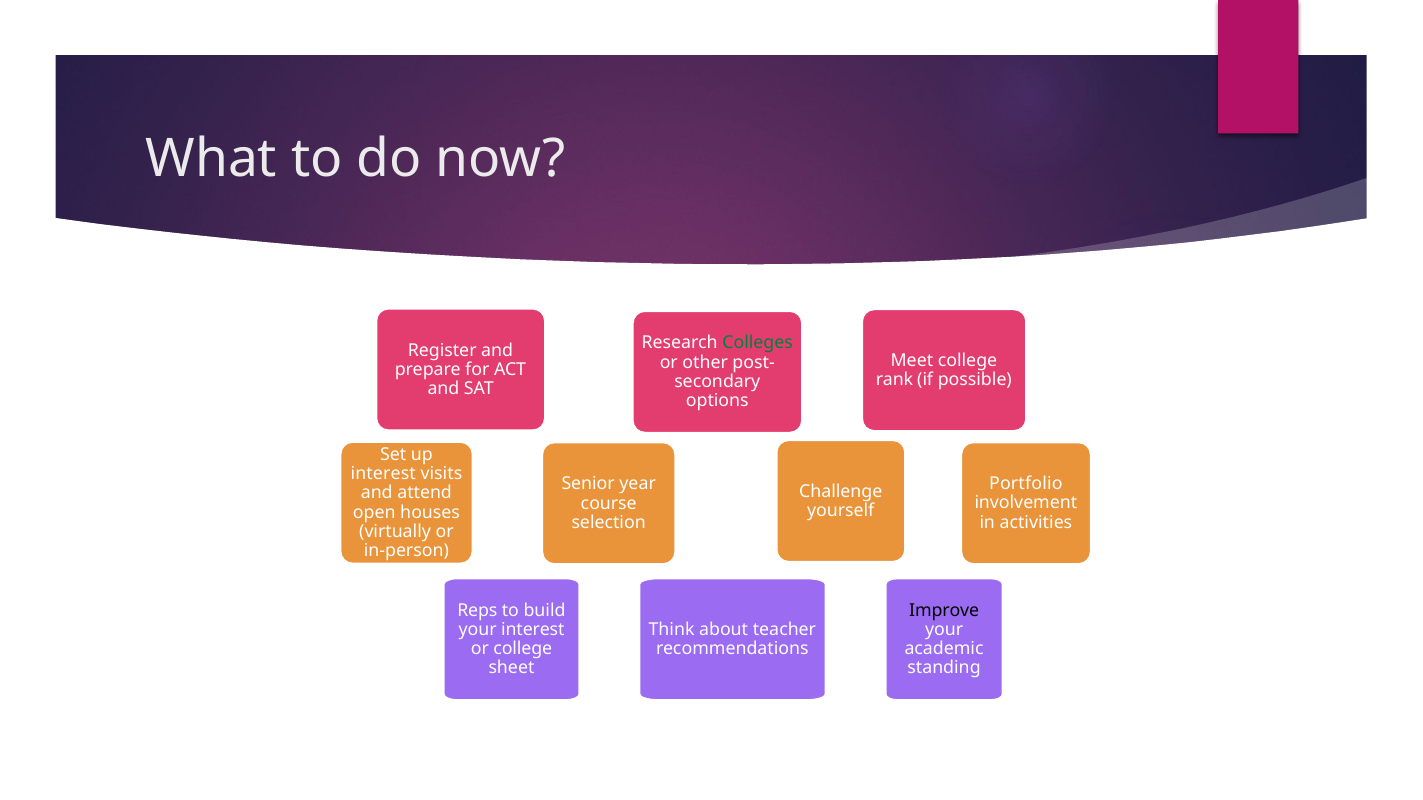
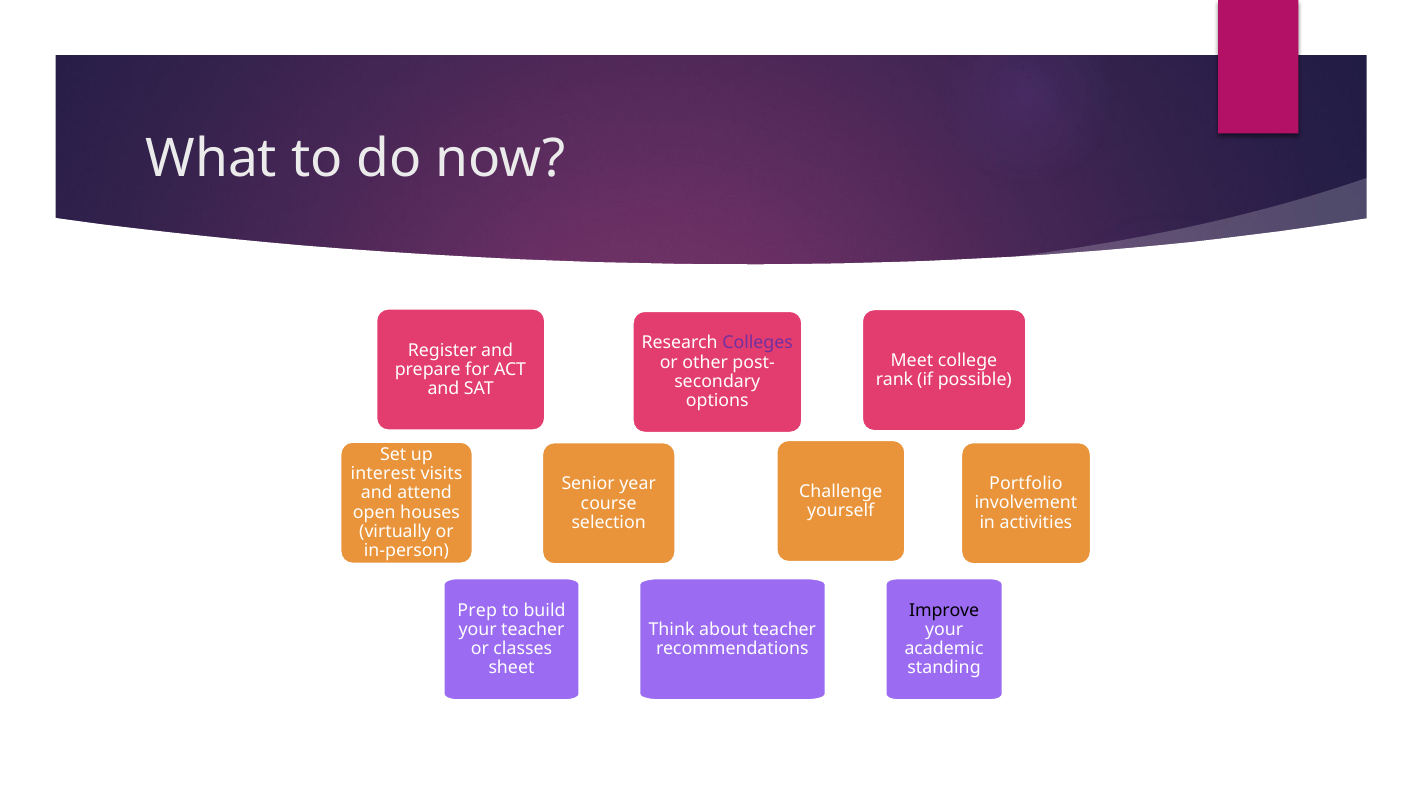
Colleges colour: green -> purple
Reps: Reps -> Prep
your interest: interest -> teacher
or college: college -> classes
